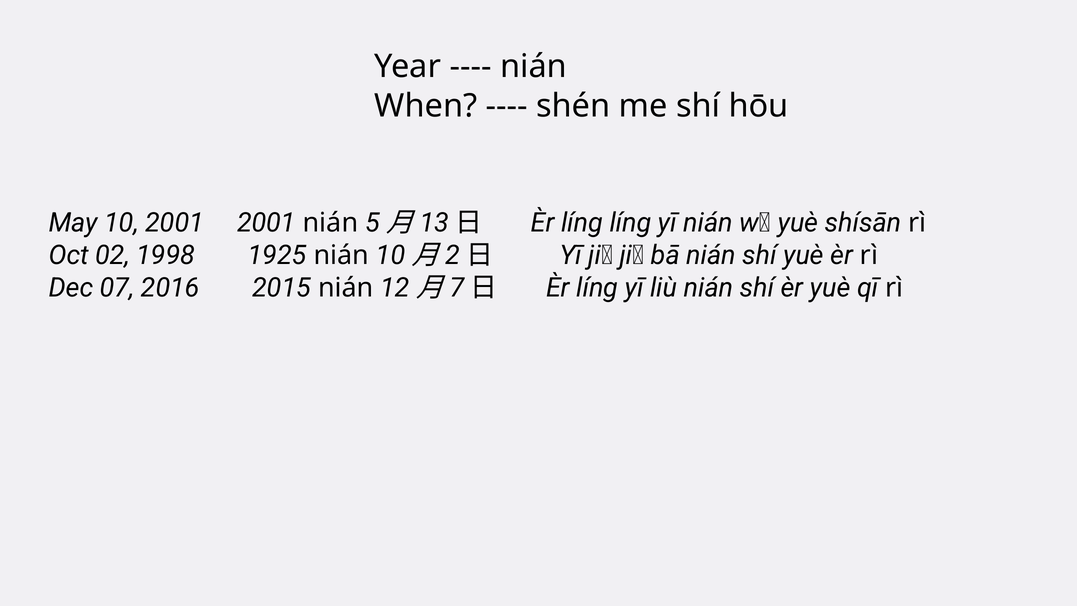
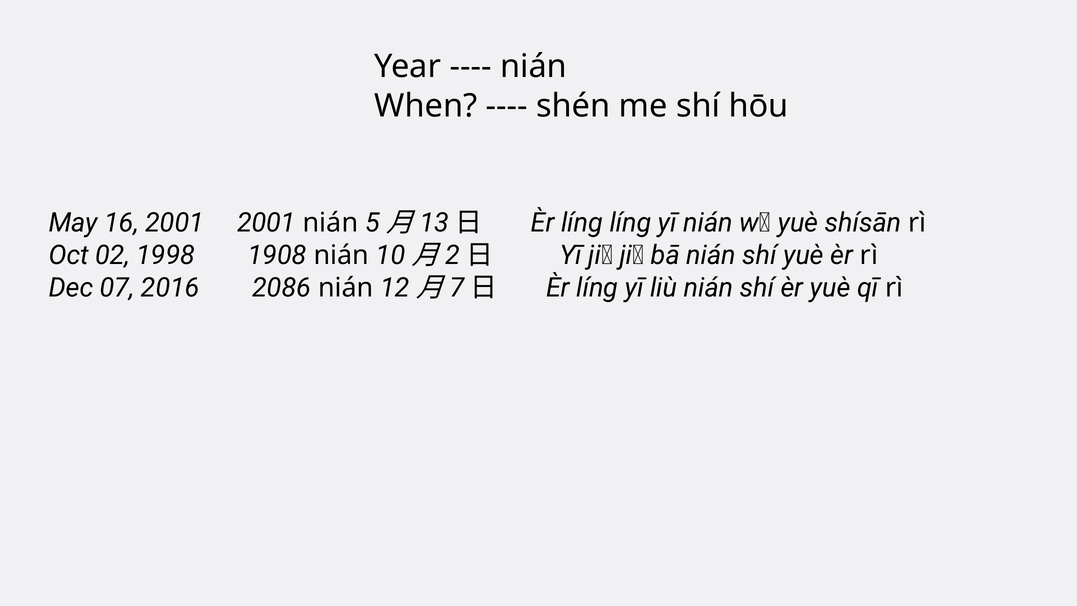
10: 10 -> 16
1925: 1925 -> 1908
2015: 2015 -> 2086
